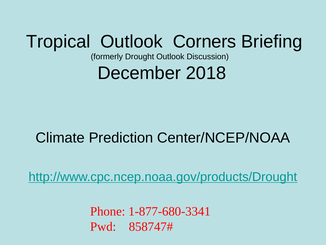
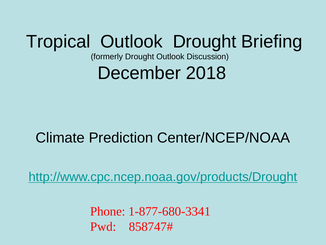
Outlook Corners: Corners -> Drought
